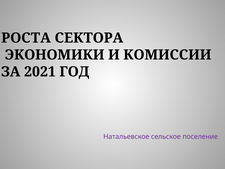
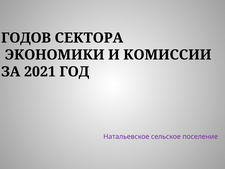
РОСТА: РОСТА -> ГОДОВ
